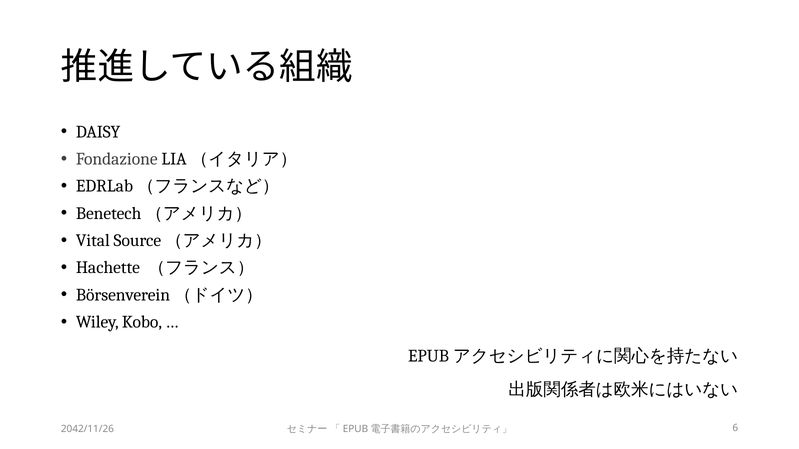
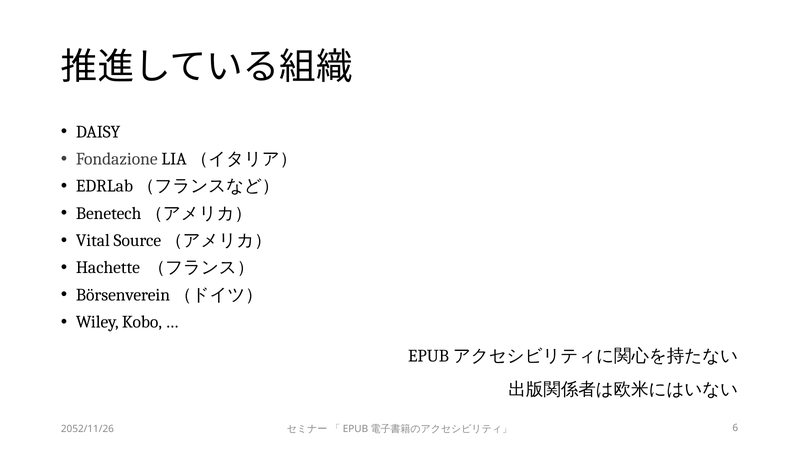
2042/11/26: 2042/11/26 -> 2052/11/26
